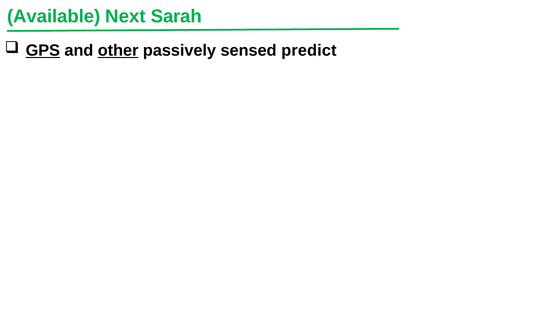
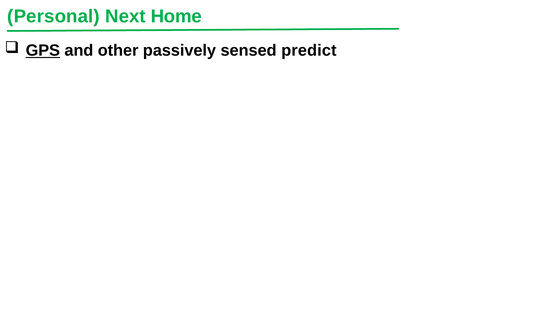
Available: Available -> Personal
Sarah: Sarah -> Home
other underline: present -> none
